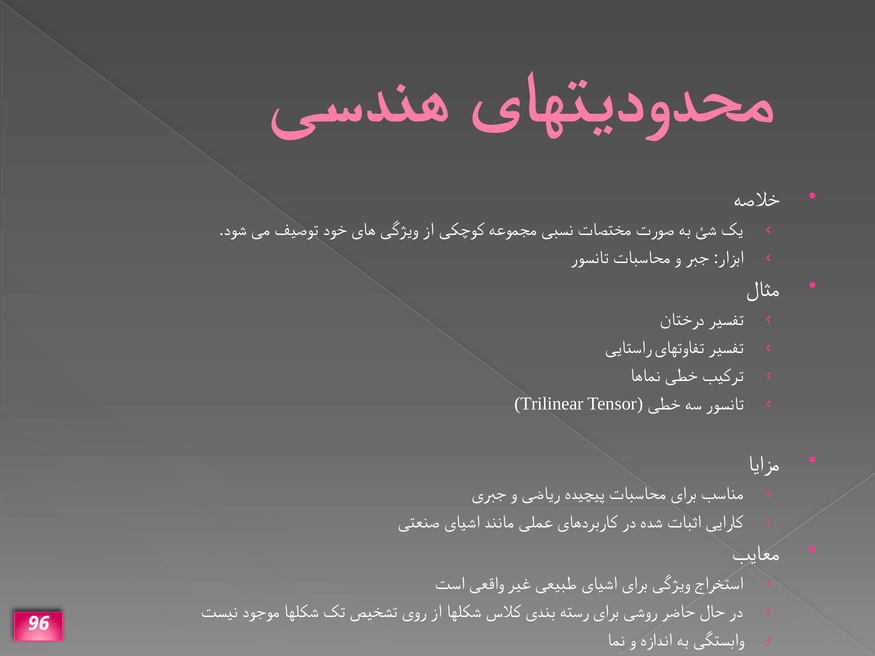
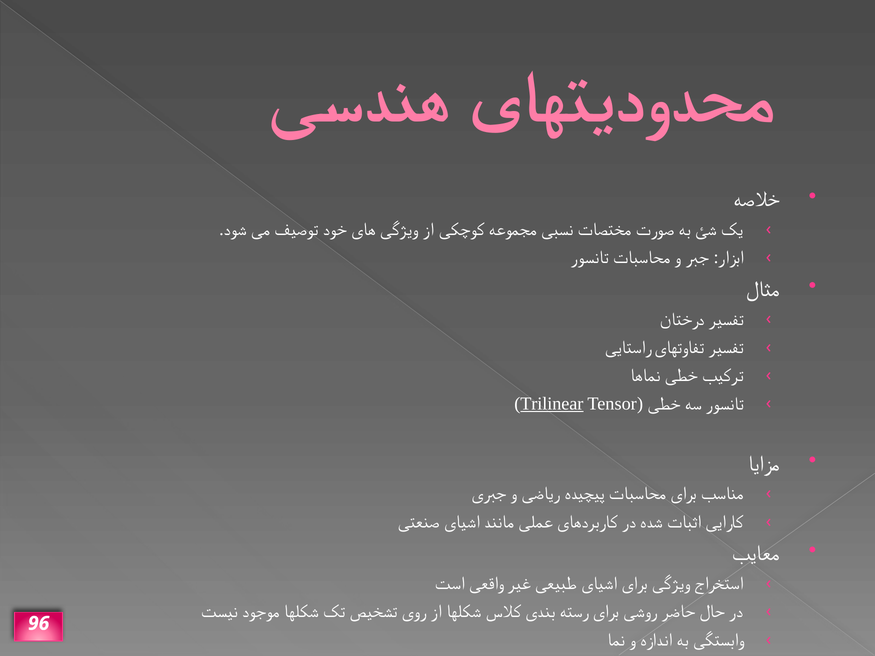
Trilinear underline: none -> present
